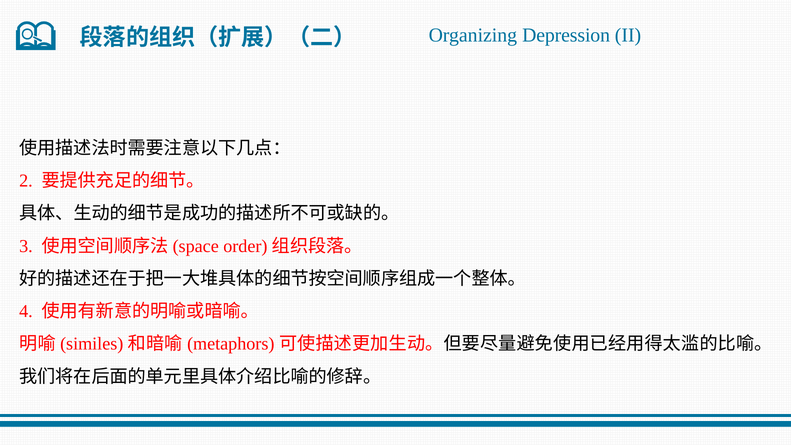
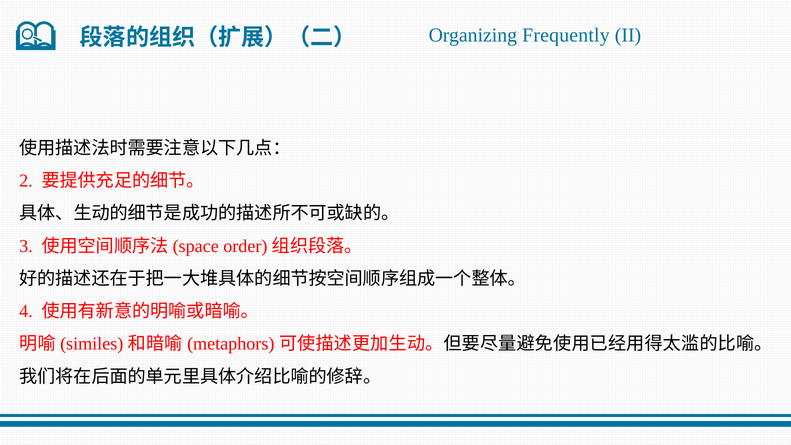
Depression: Depression -> Frequently
